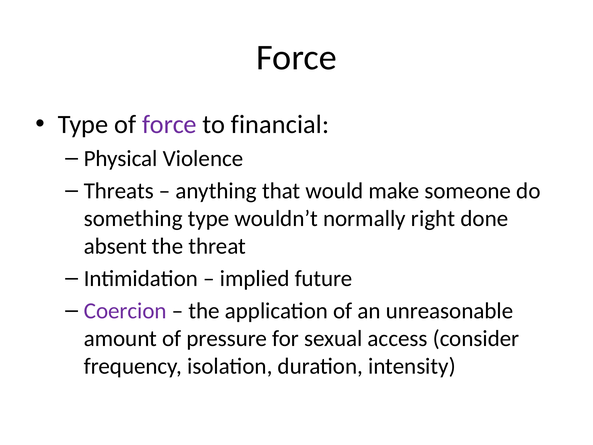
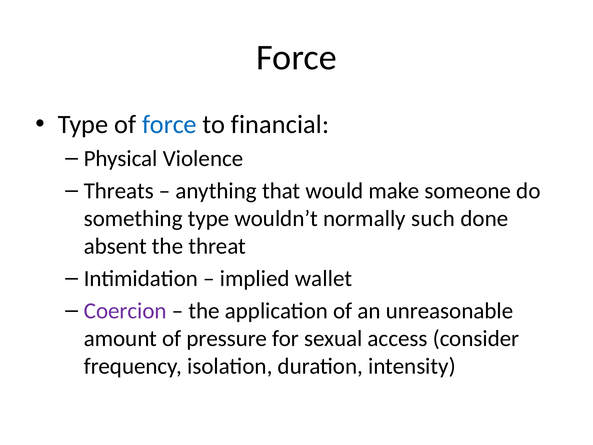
force at (169, 124) colour: purple -> blue
right: right -> such
future: future -> wallet
